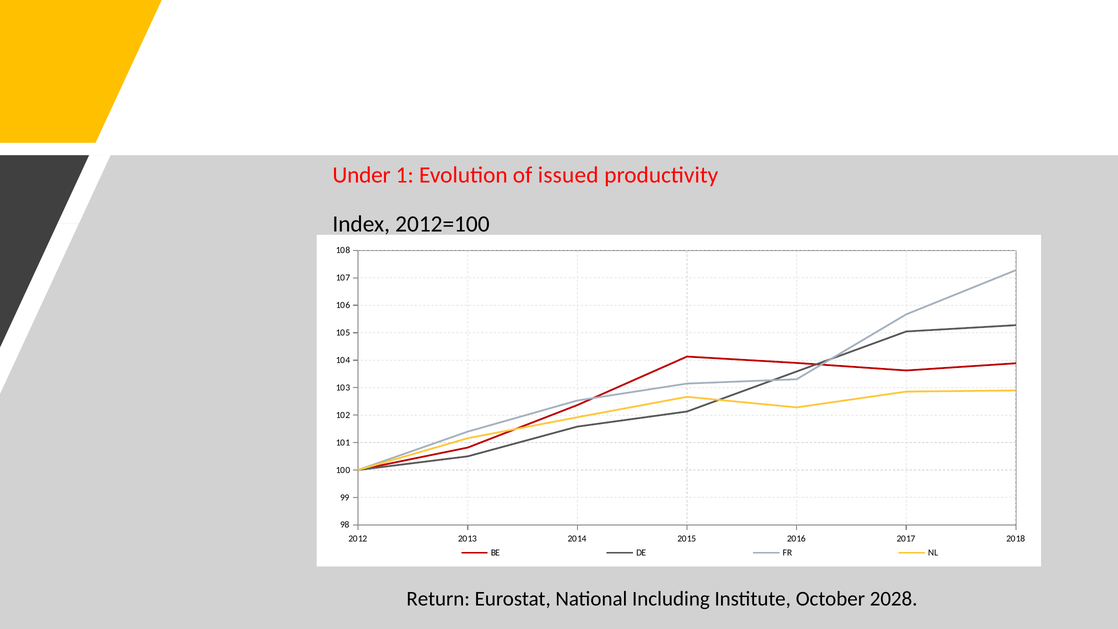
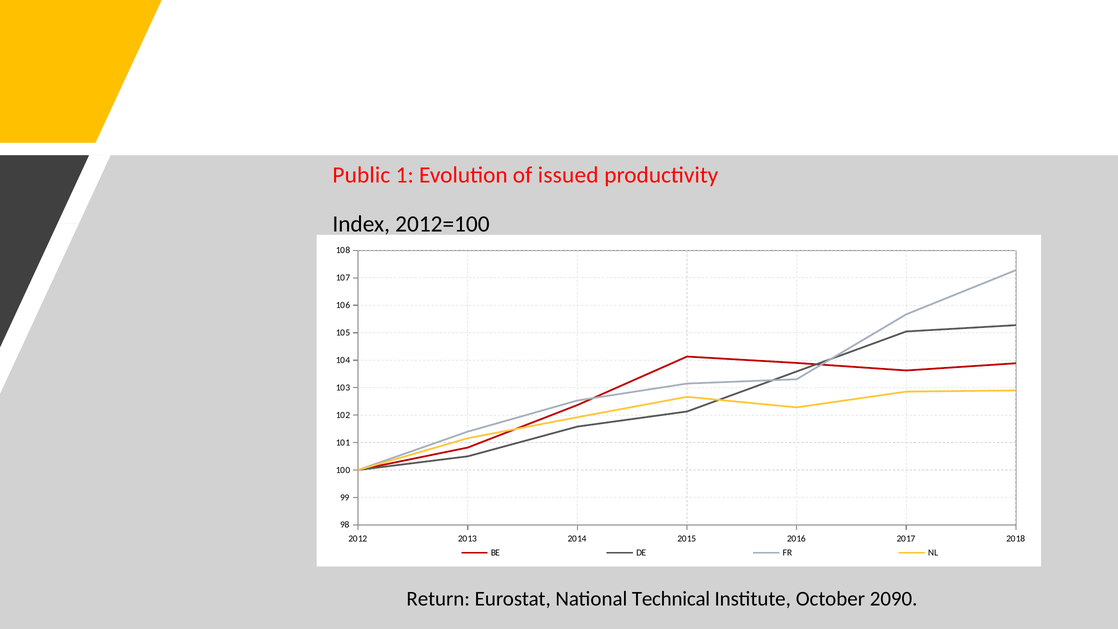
Under: Under -> Public
Including: Including -> Technical
2028: 2028 -> 2090
